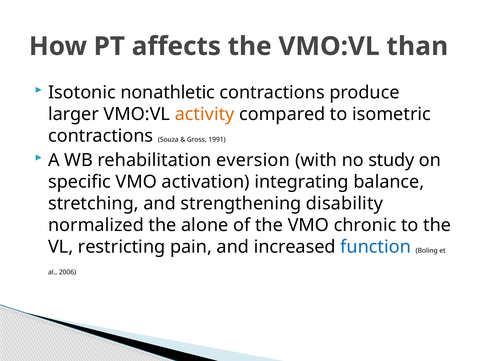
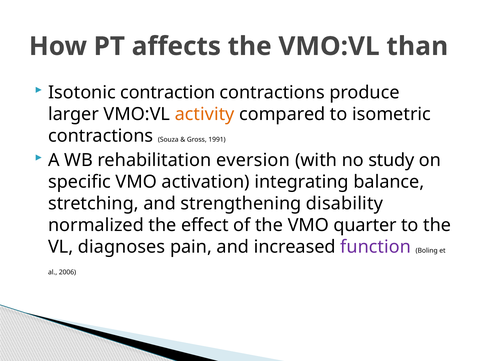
nonathletic: nonathletic -> contraction
alone: alone -> effect
chronic: chronic -> quarter
restricting: restricting -> diagnoses
function colour: blue -> purple
